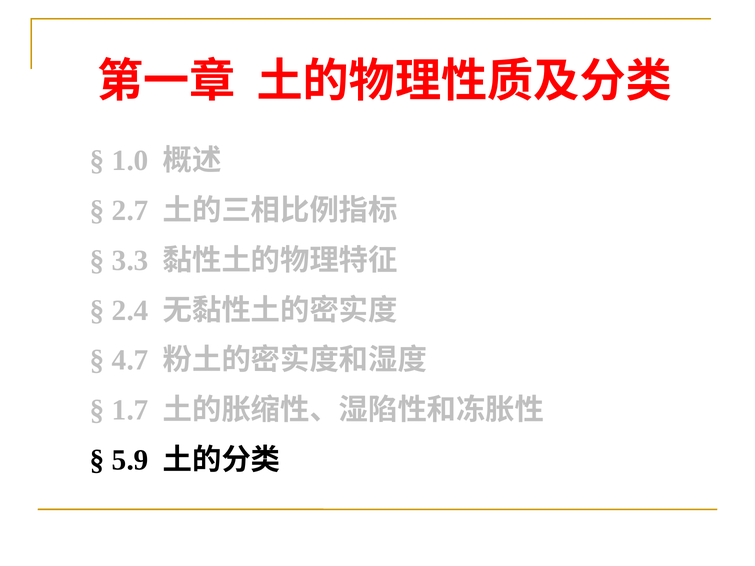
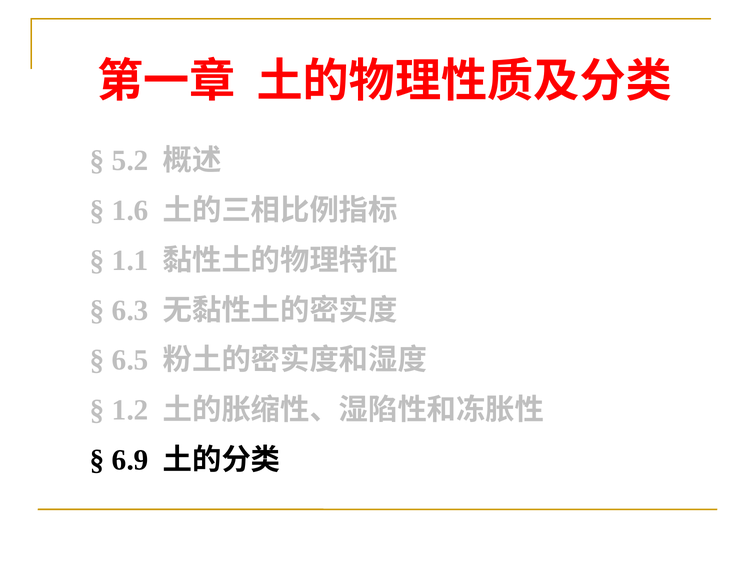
1.0: 1.0 -> 5.2
2.7: 2.7 -> 1.6
3.3: 3.3 -> 1.1
2.4: 2.4 -> 6.3
4.7: 4.7 -> 6.5
1.7: 1.7 -> 1.2
5.9: 5.9 -> 6.9
